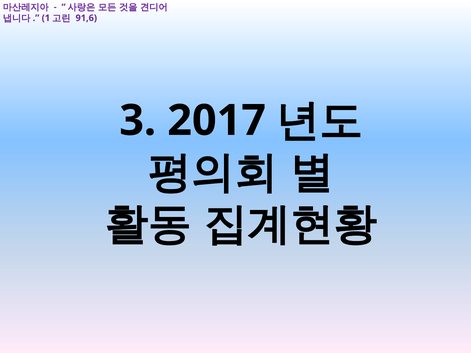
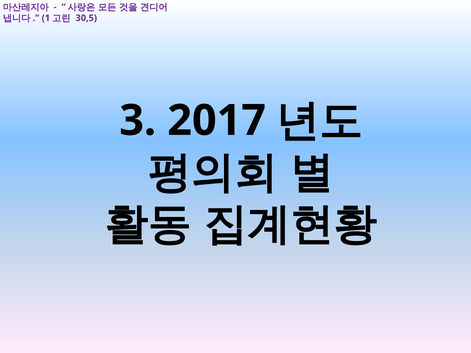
91,6: 91,6 -> 30,5
